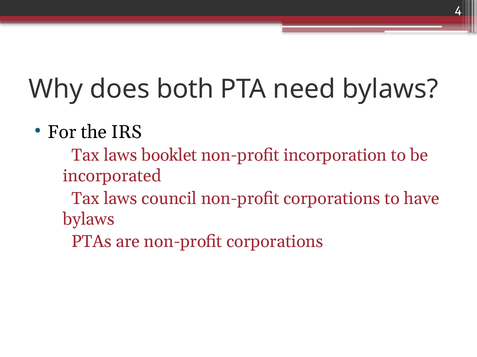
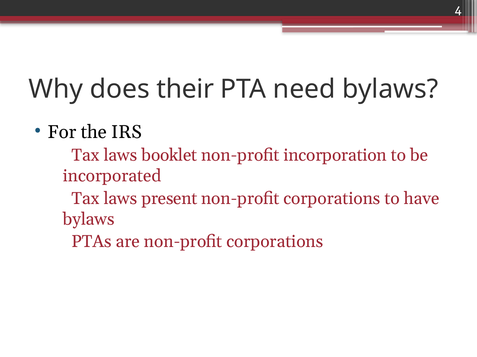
both: both -> their
council: council -> present
